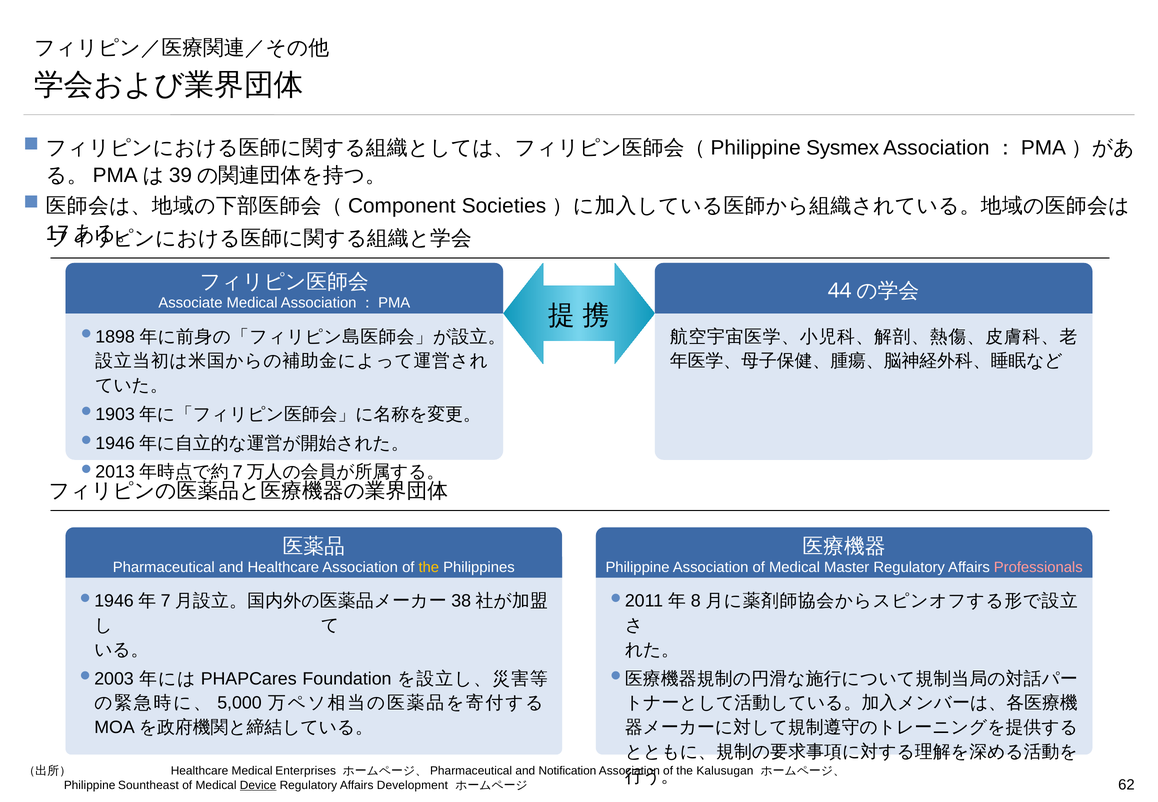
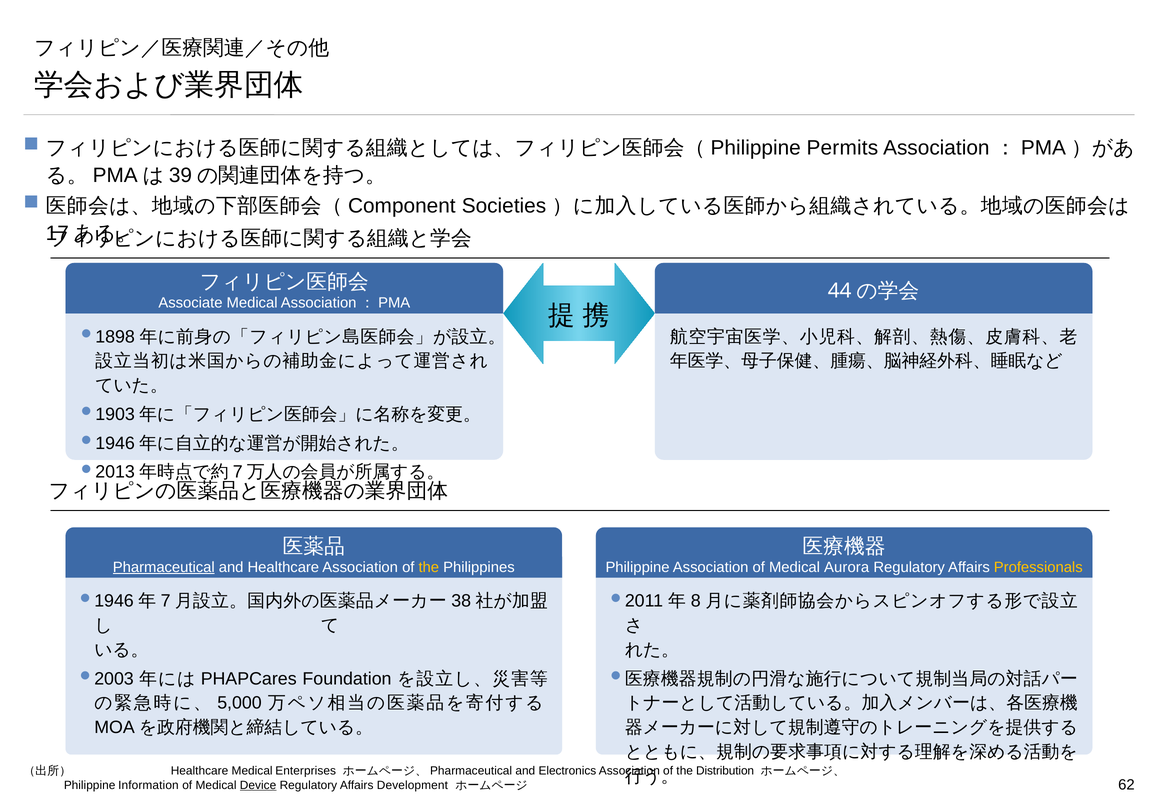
Sysmex: Sysmex -> Permits
Pharmaceutical underline: none -> present
Master: Master -> Aurora
Professionals colour: pink -> yellow
Notification: Notification -> Electronics
Kalusugan: Kalusugan -> Distribution
Sountheast: Sountheast -> Information
